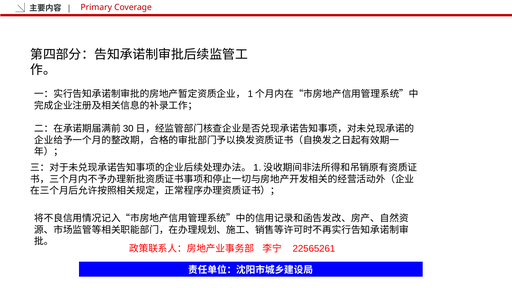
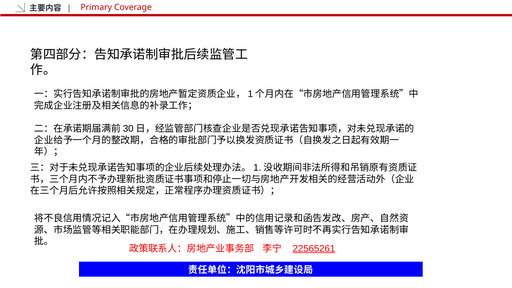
22565261 underline: none -> present
